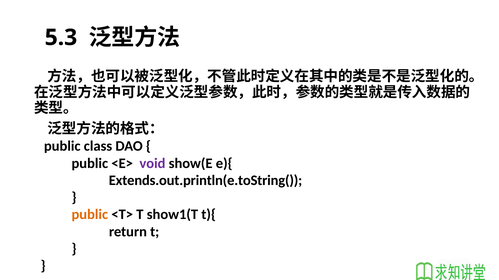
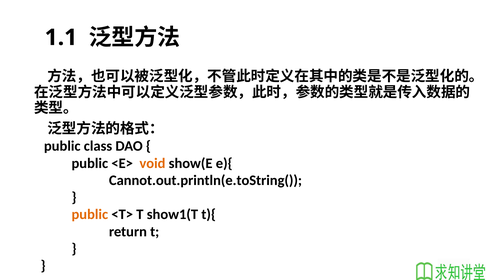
5.3: 5.3 -> 1.1
void colour: purple -> orange
Extends.out.println(e.toString(: Extends.out.println(e.toString( -> Cannot.out.println(e.toString(
